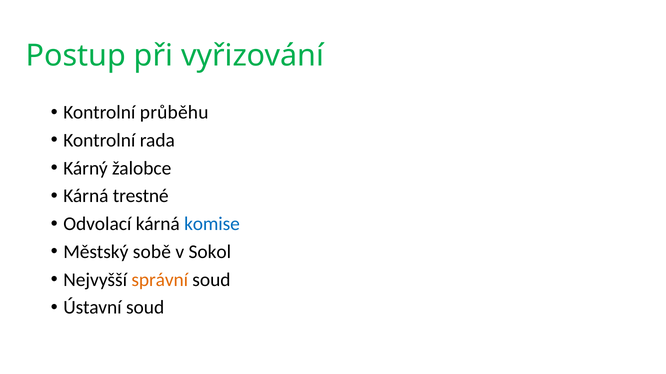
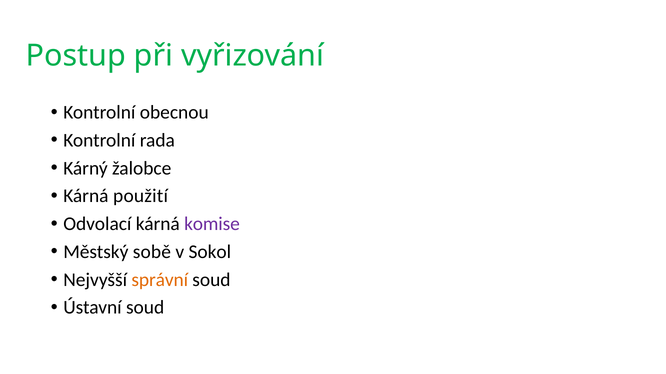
průběhu: průběhu -> obecnou
trestné: trestné -> použití
komise colour: blue -> purple
